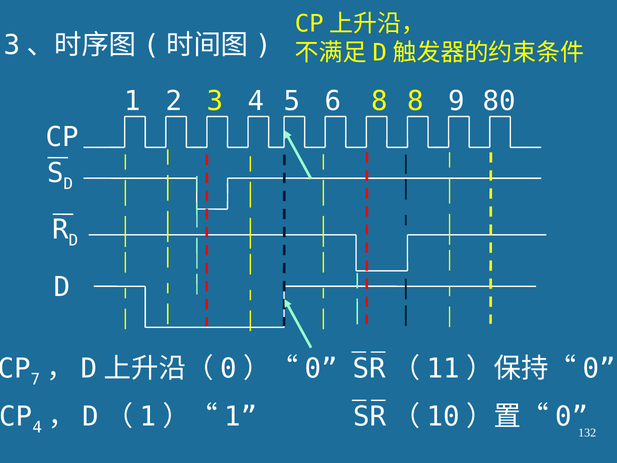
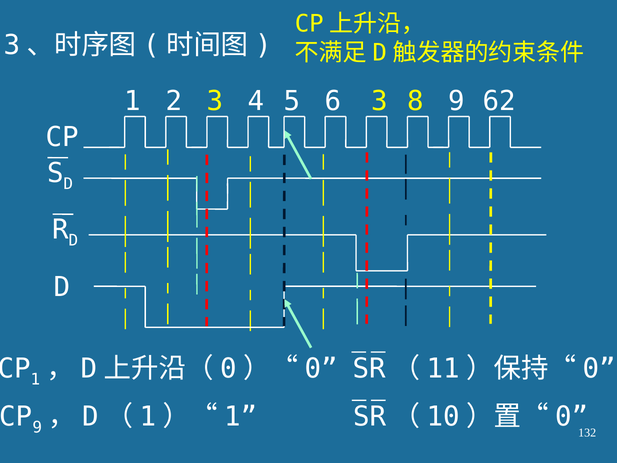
6 8: 8 -> 3
80: 80 -> 62
7 at (35, 379): 7 -> 1
CP 4: 4 -> 9
